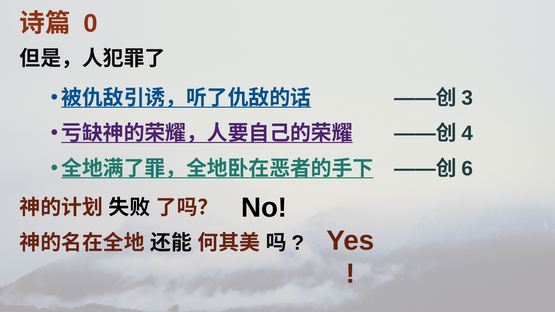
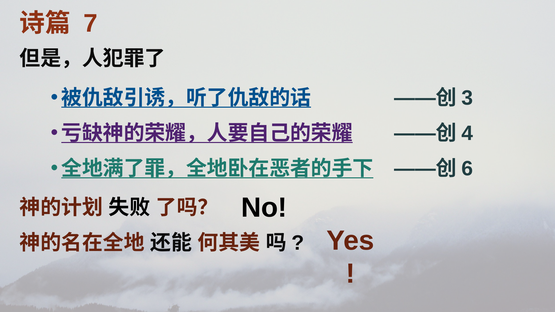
0: 0 -> 7
